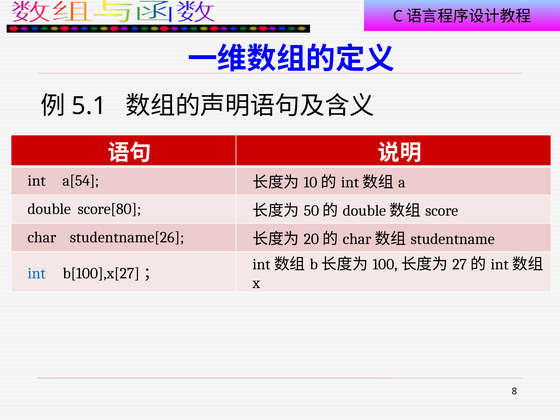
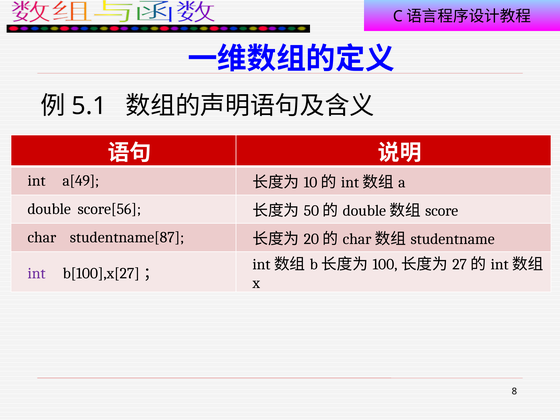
a[54: a[54 -> a[49
score[80: score[80 -> score[56
studentname[26: studentname[26 -> studentname[87
int at (37, 273) colour: blue -> purple
